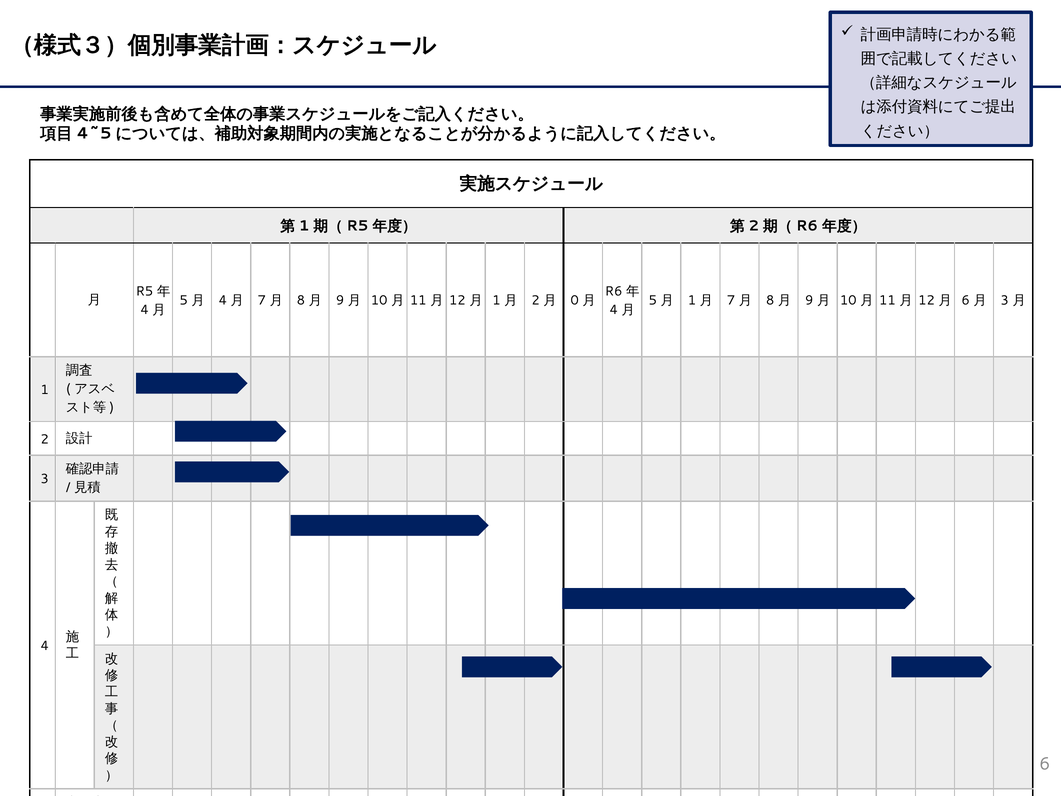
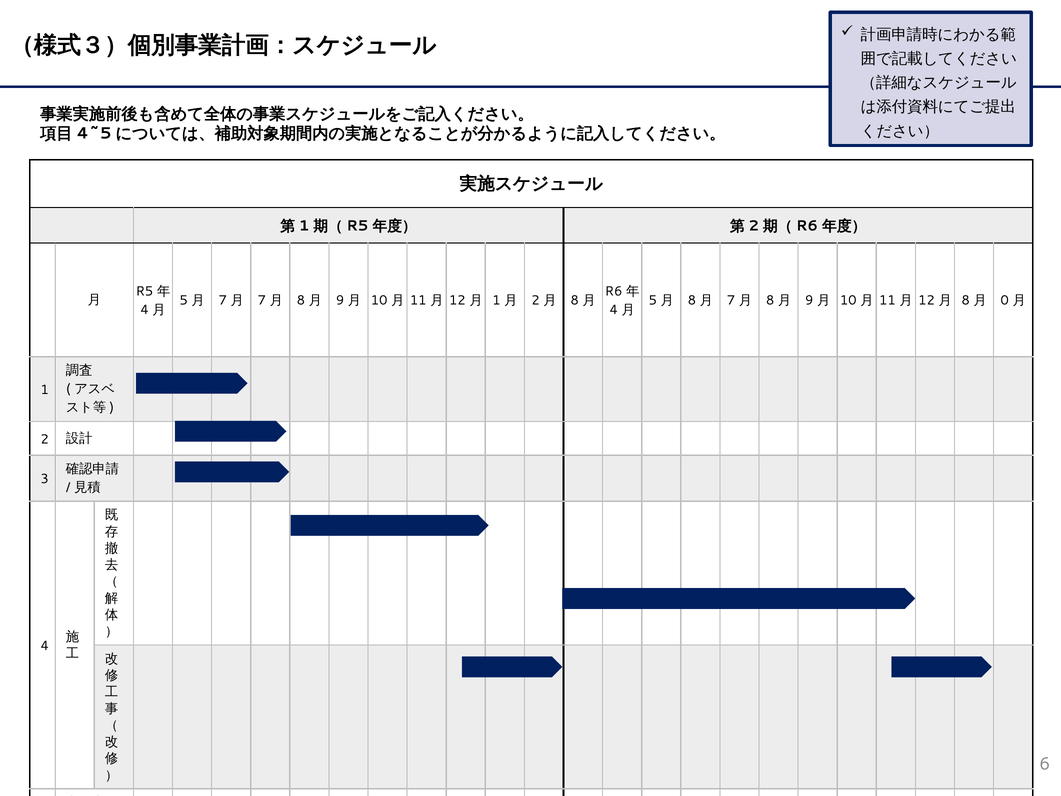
4 at (223, 300): 4 -> 7
0 at (575, 300): 0 -> 8
1 at (692, 300): 1 -> 8
6 at (966, 300): 6 -> 8
3 at (1005, 300): 3 -> 0
